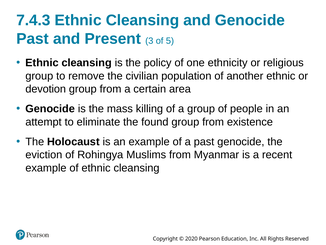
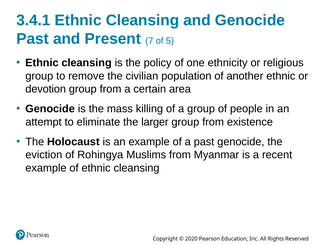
7.4.3: 7.4.3 -> 3.4.1
3: 3 -> 7
found: found -> larger
